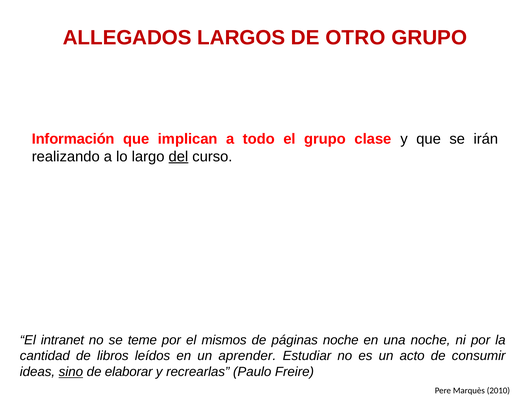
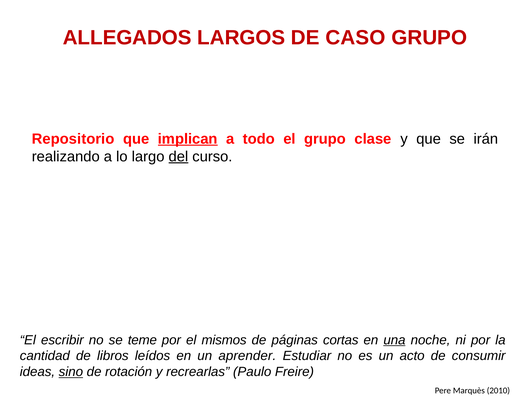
OTRO: OTRO -> CASO
Información: Información -> Repositorio
implican underline: none -> present
intranet: intranet -> escribir
páginas noche: noche -> cortas
una underline: none -> present
elaborar: elaborar -> rotación
